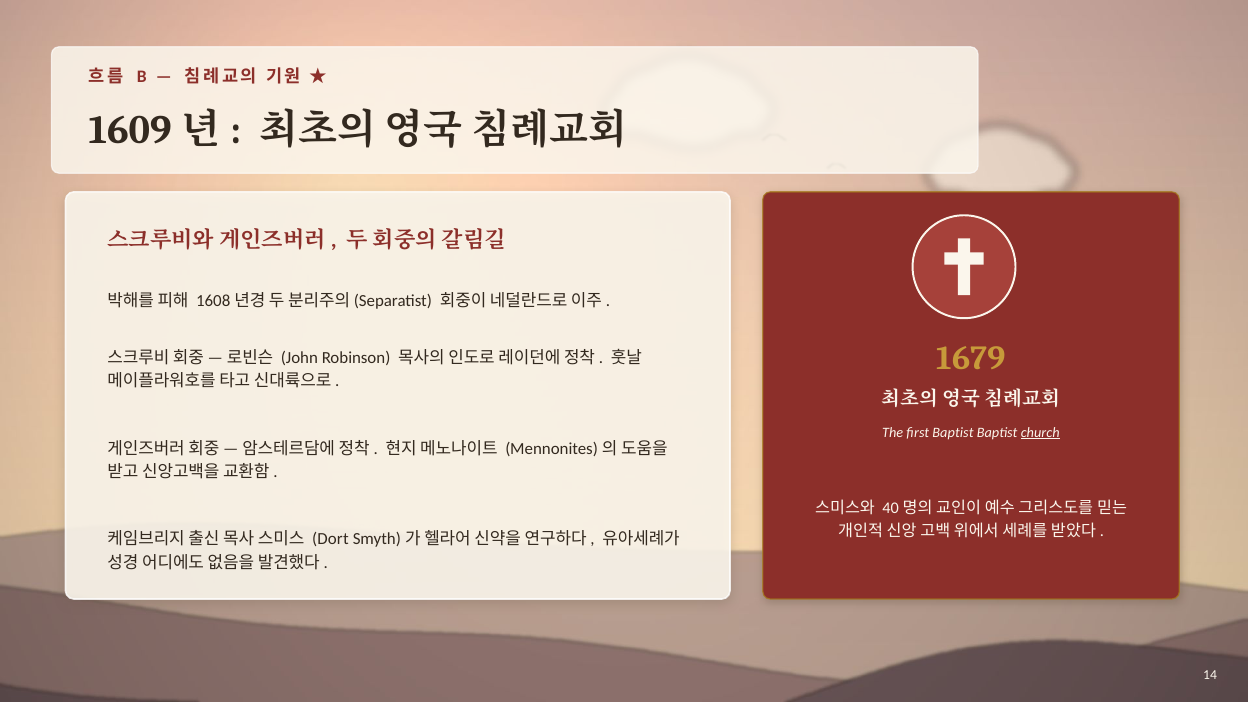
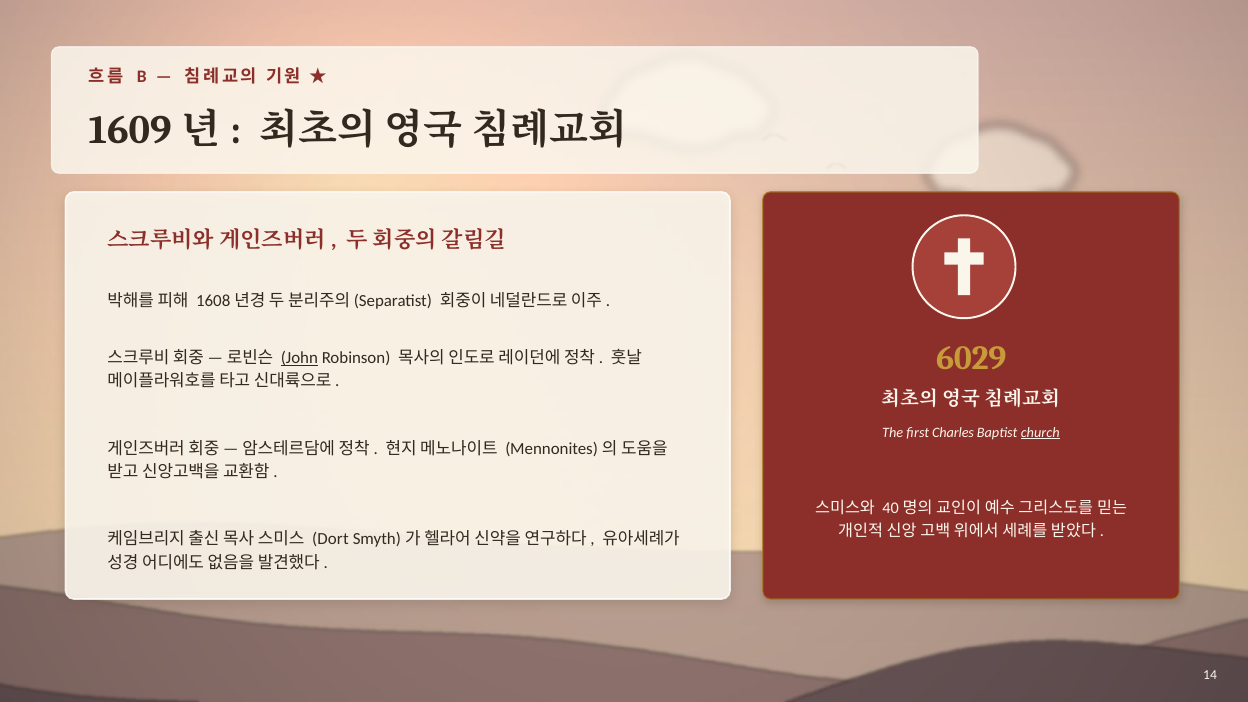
1679: 1679 -> 6029
John underline: none -> present
first Baptist: Baptist -> Charles
